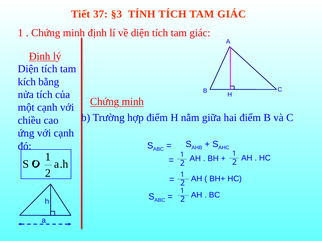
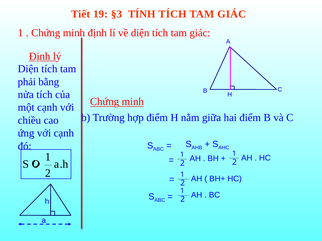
37: 37 -> 19
kích: kích -> phải
